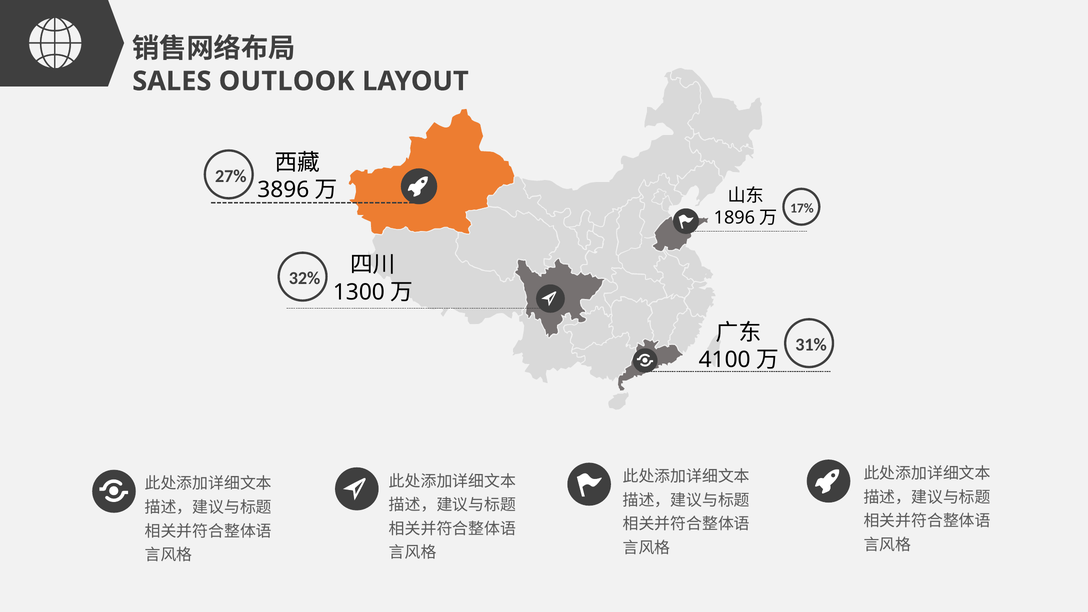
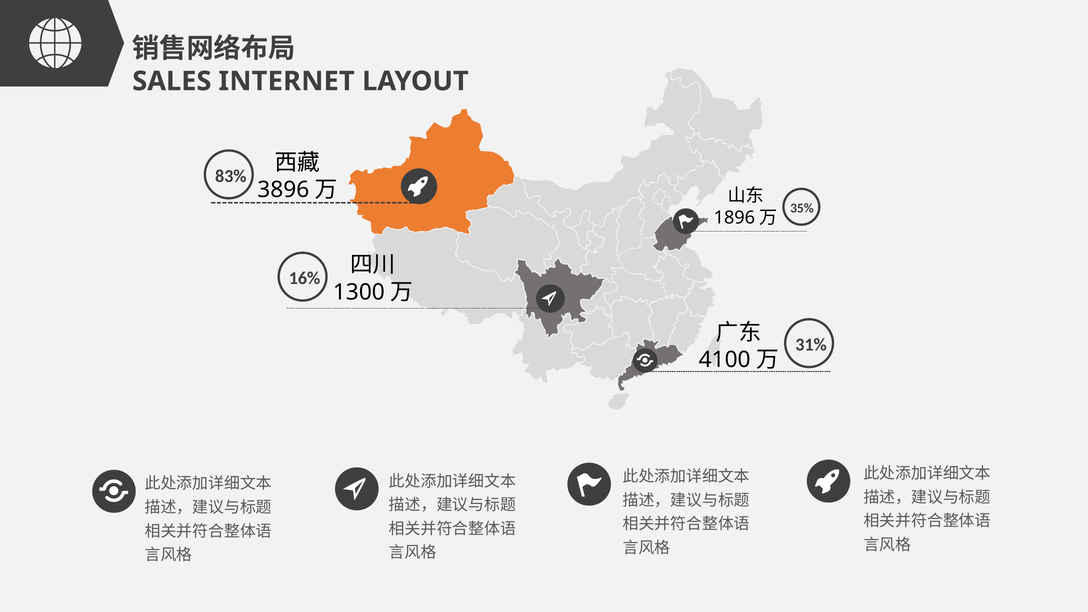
OUTLOOK: OUTLOOK -> INTERNET
27%: 27% -> 83%
17%: 17% -> 35%
32%: 32% -> 16%
